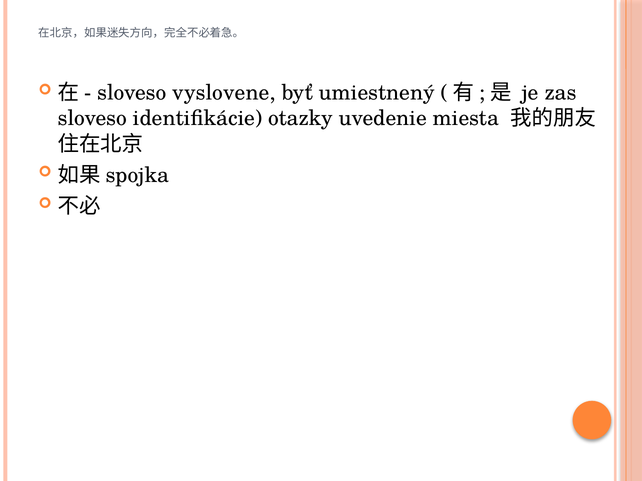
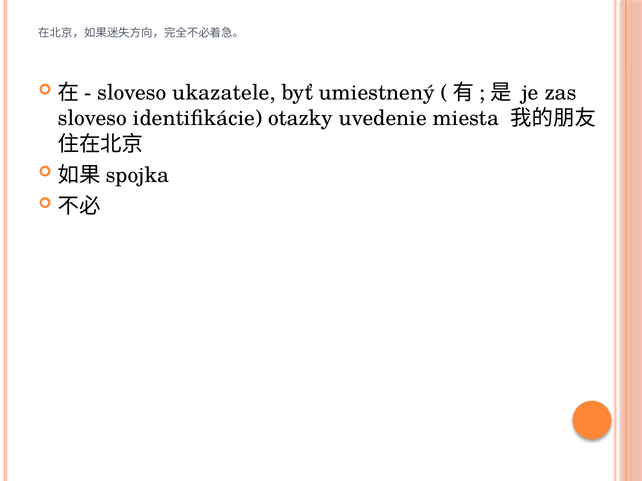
vyslovene: vyslovene -> ukazatele
